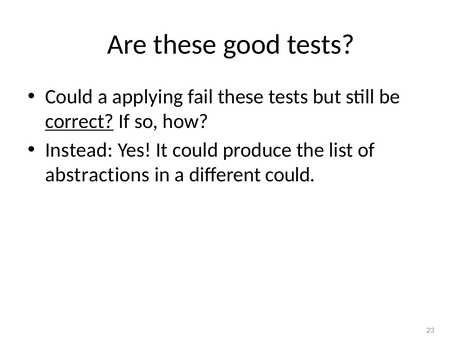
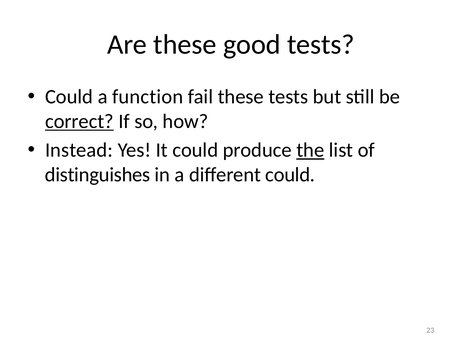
applying: applying -> function
the underline: none -> present
abstractions: abstractions -> distinguishes
